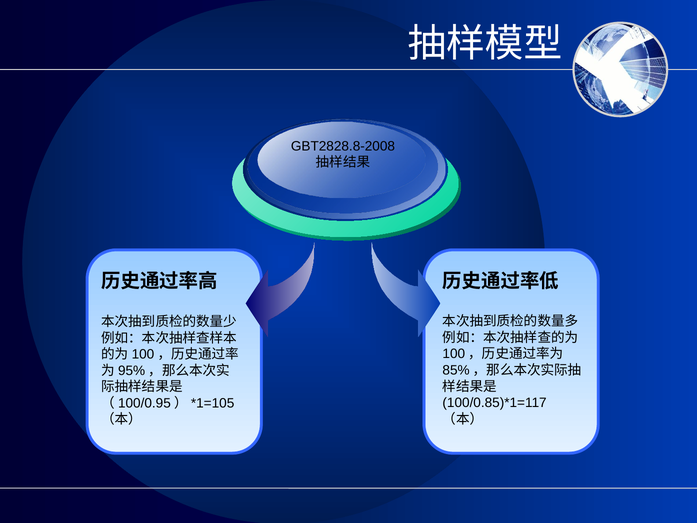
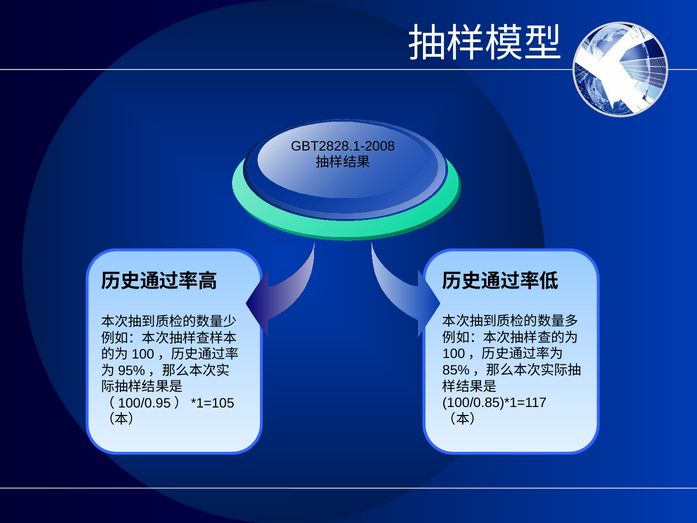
GBT2828.8-2008: GBT2828.8-2008 -> GBT2828.1-2008
